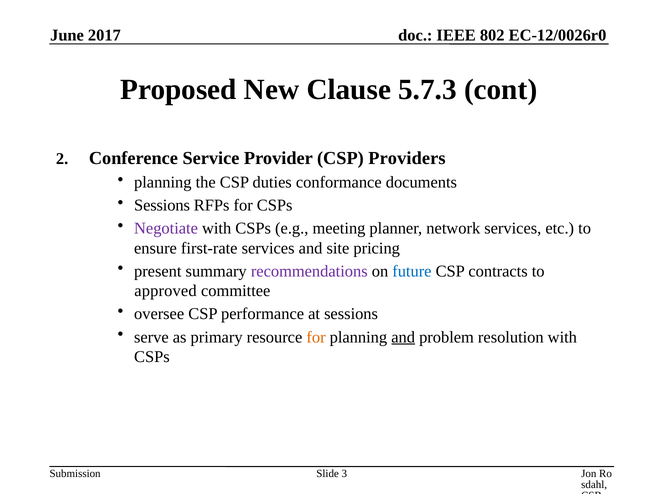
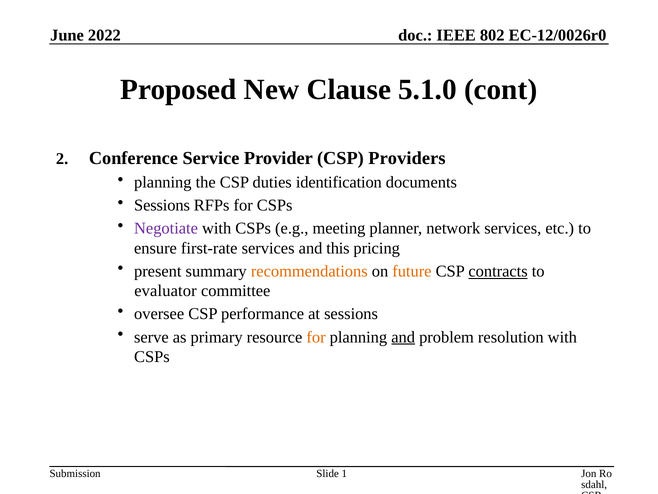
2017: 2017 -> 2022
5.7.3: 5.7.3 -> 5.1.0
conformance: conformance -> identification
site: site -> this
recommendations colour: purple -> orange
future colour: blue -> orange
contracts underline: none -> present
approved: approved -> evaluator
3: 3 -> 1
